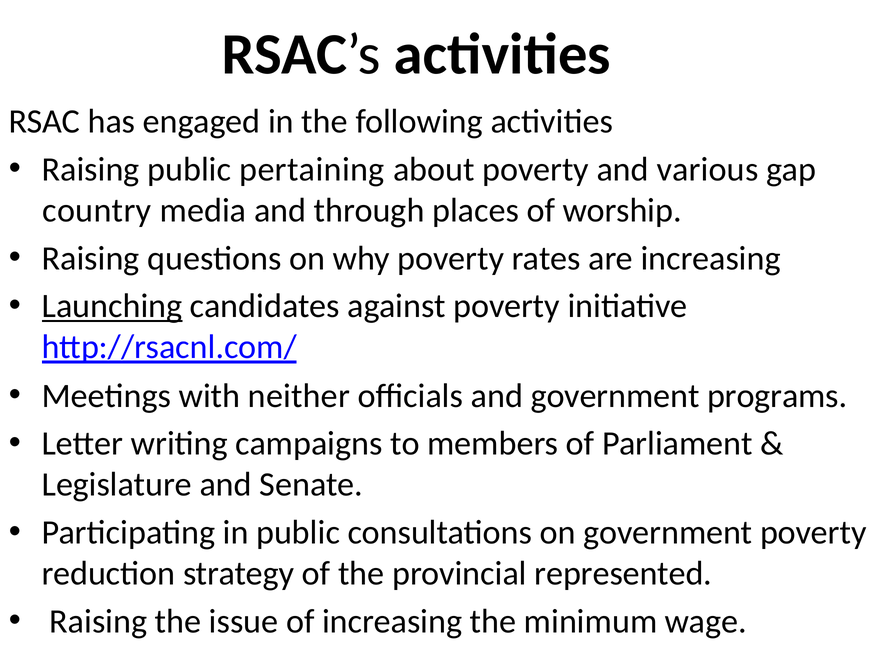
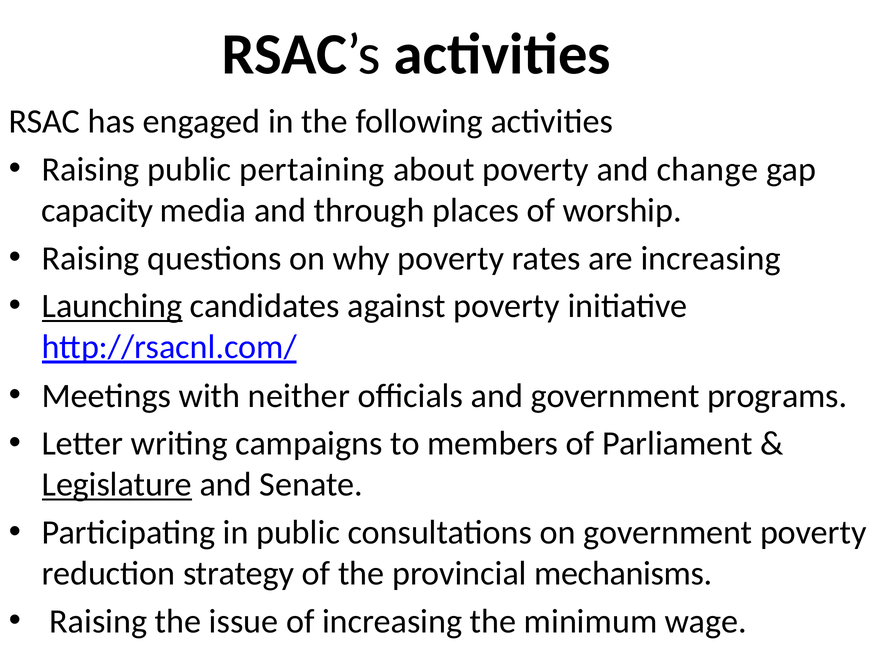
various: various -> change
country: country -> capacity
Legislature underline: none -> present
represented: represented -> mechanisms
